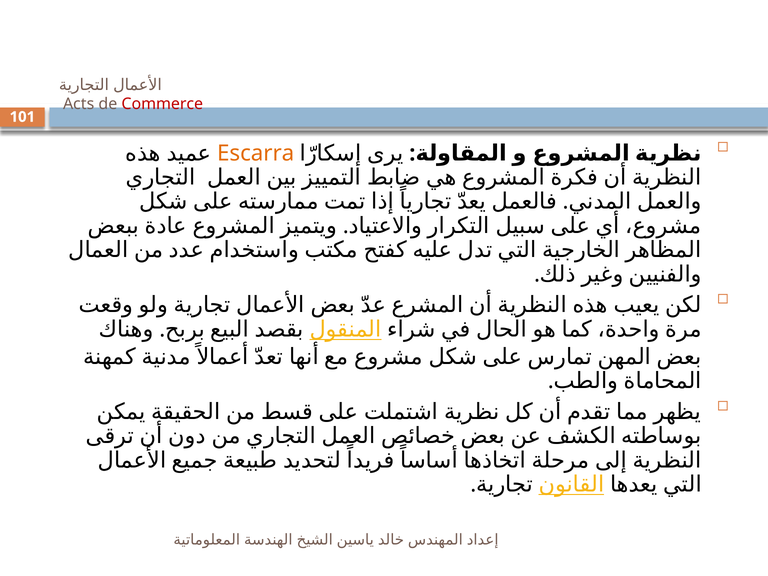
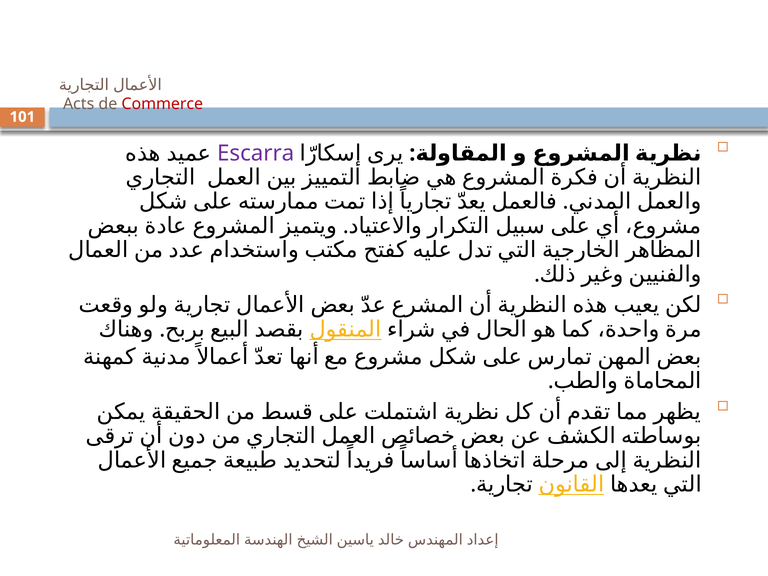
Escarra colour: orange -> purple
